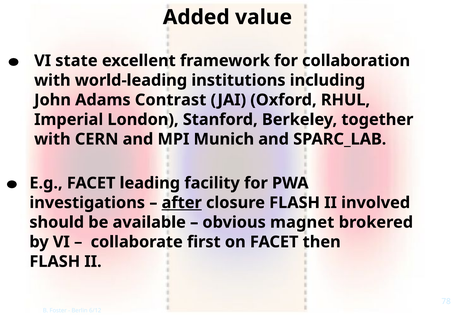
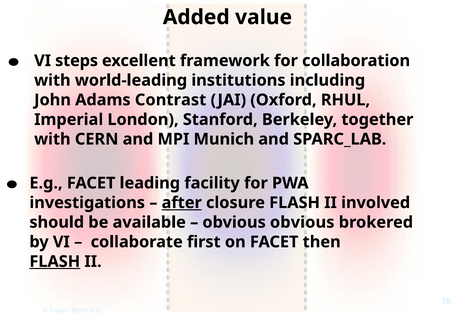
state: state -> steps
obvious magnet: magnet -> obvious
FLASH at (55, 262) underline: none -> present
